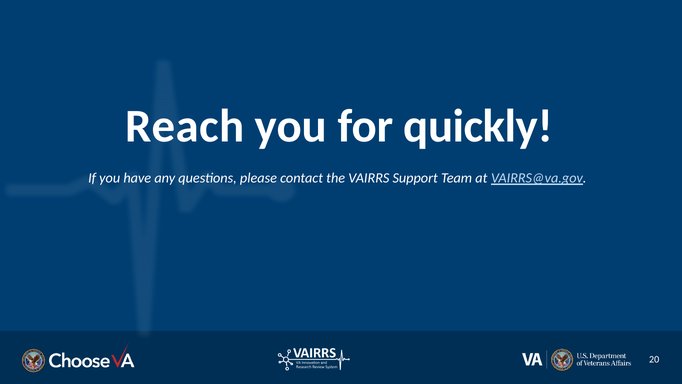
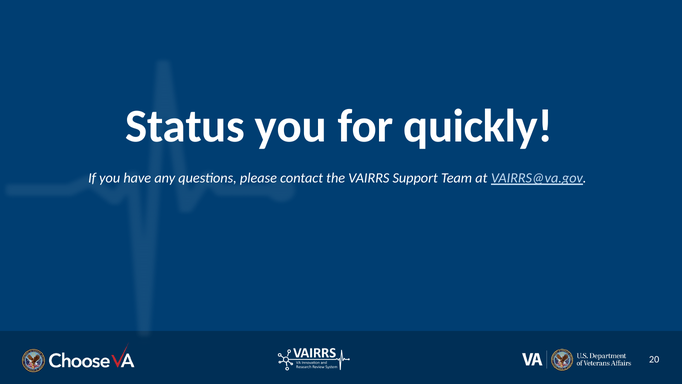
Reach: Reach -> Status
